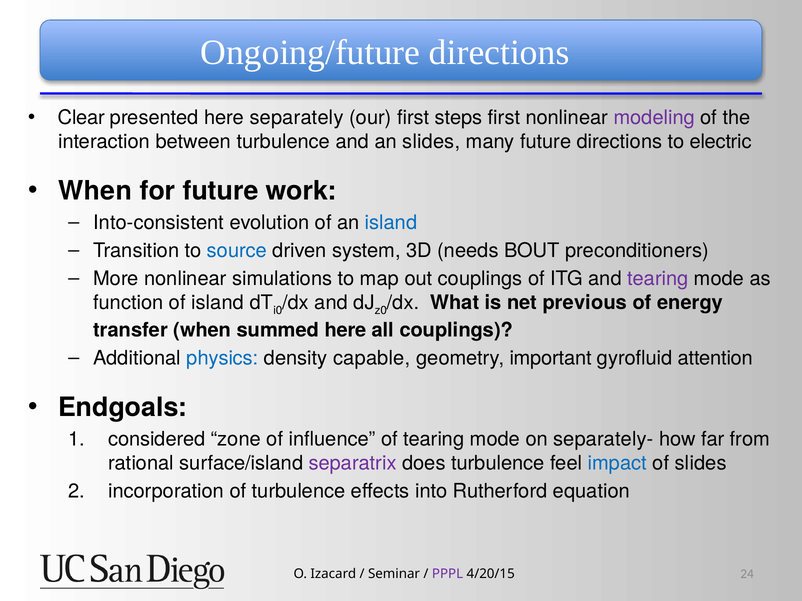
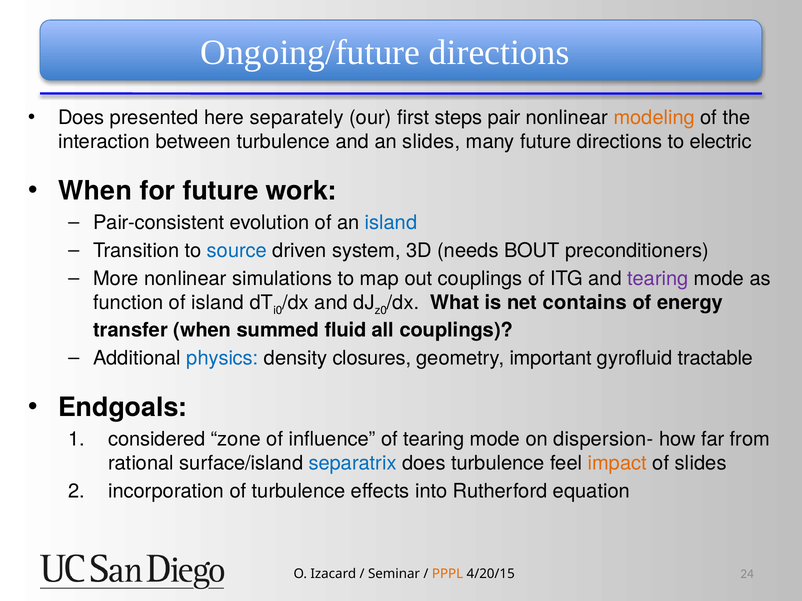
Clear at (81, 118): Clear -> Does
steps first: first -> pair
modeling colour: purple -> orange
Into-consistent: Into-consistent -> Pair-consistent
previous: previous -> contains
summed here: here -> fluid
capable: capable -> closures
attention: attention -> tractable
separately-: separately- -> dispersion-
separatrix colour: purple -> blue
impact colour: blue -> orange
PPPL colour: purple -> orange
